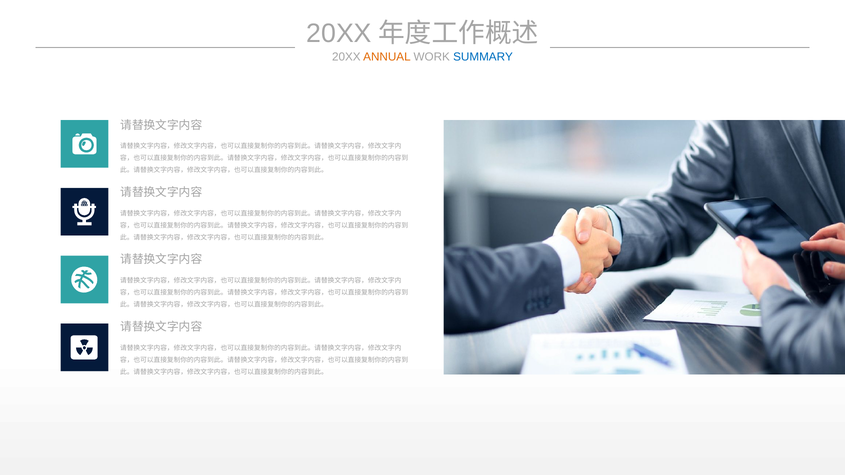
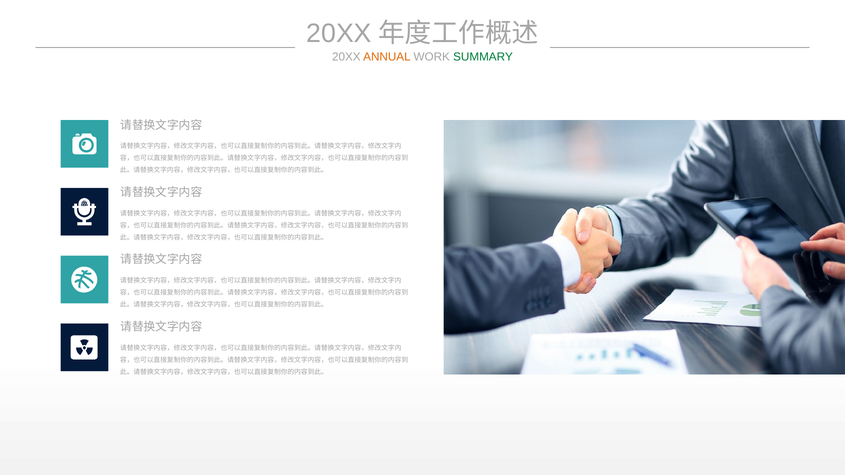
SUMMARY colour: blue -> green
